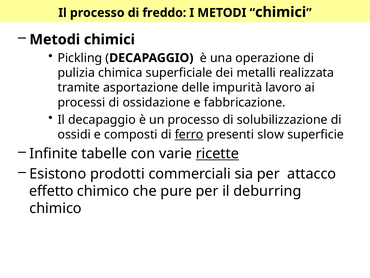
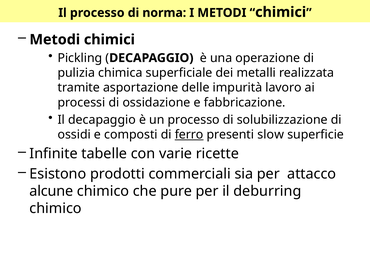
freddo: freddo -> norma
ricette underline: present -> none
effetto: effetto -> alcune
